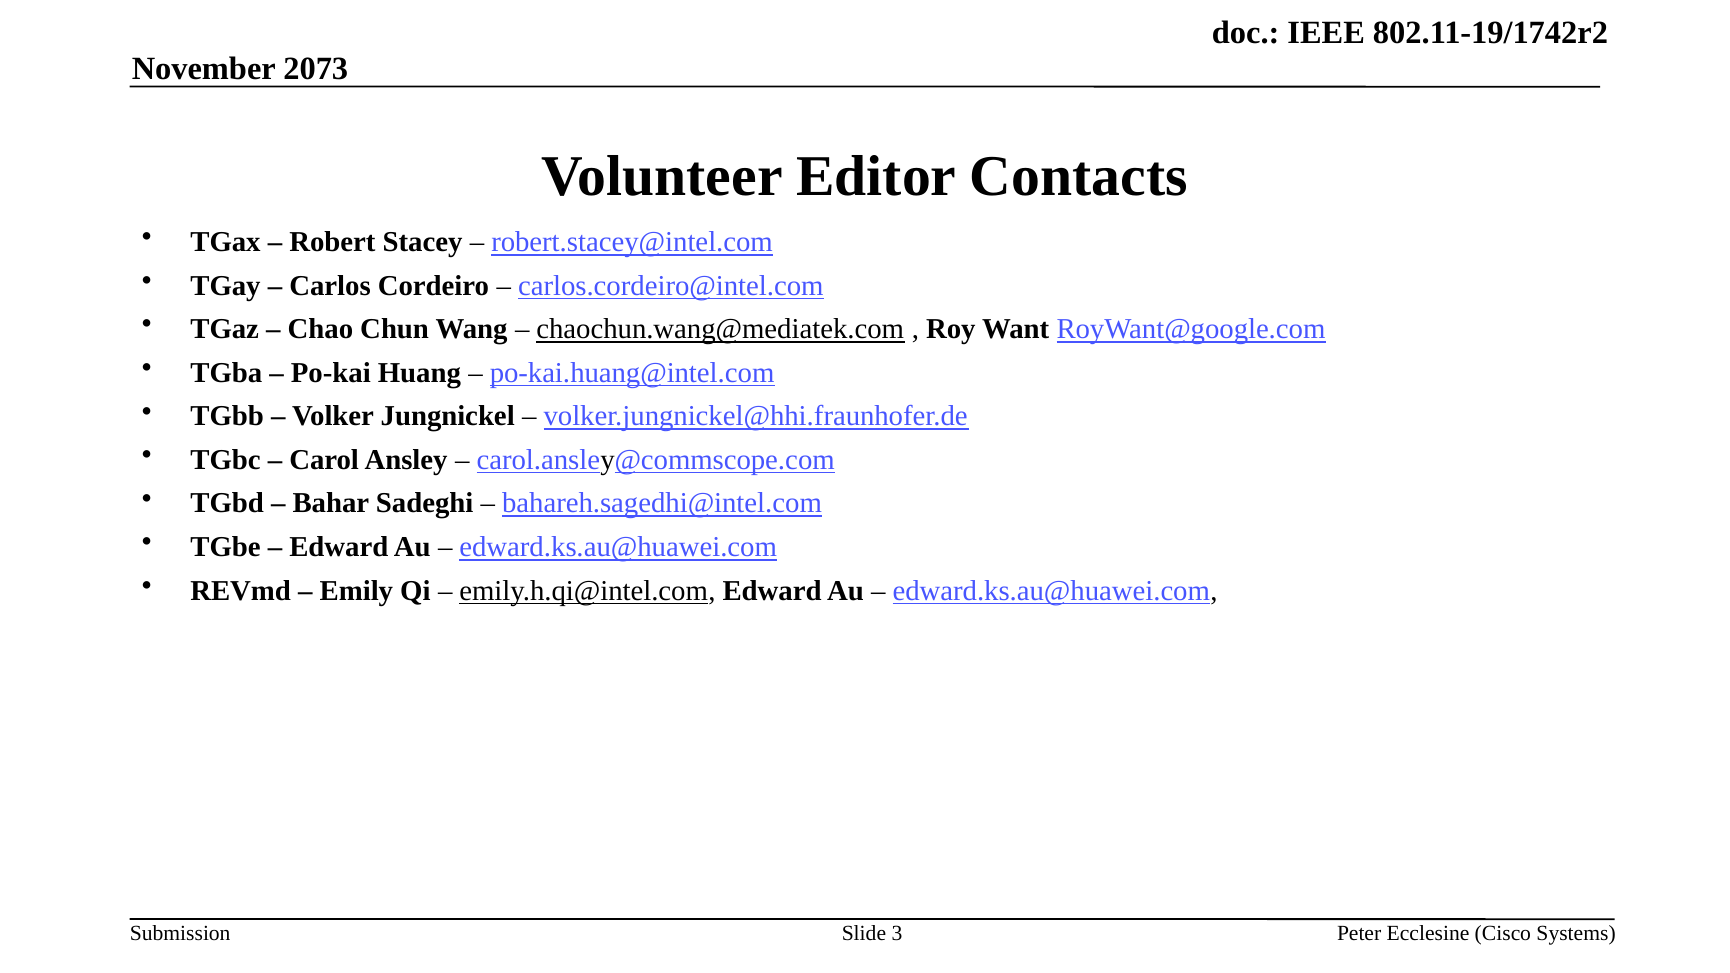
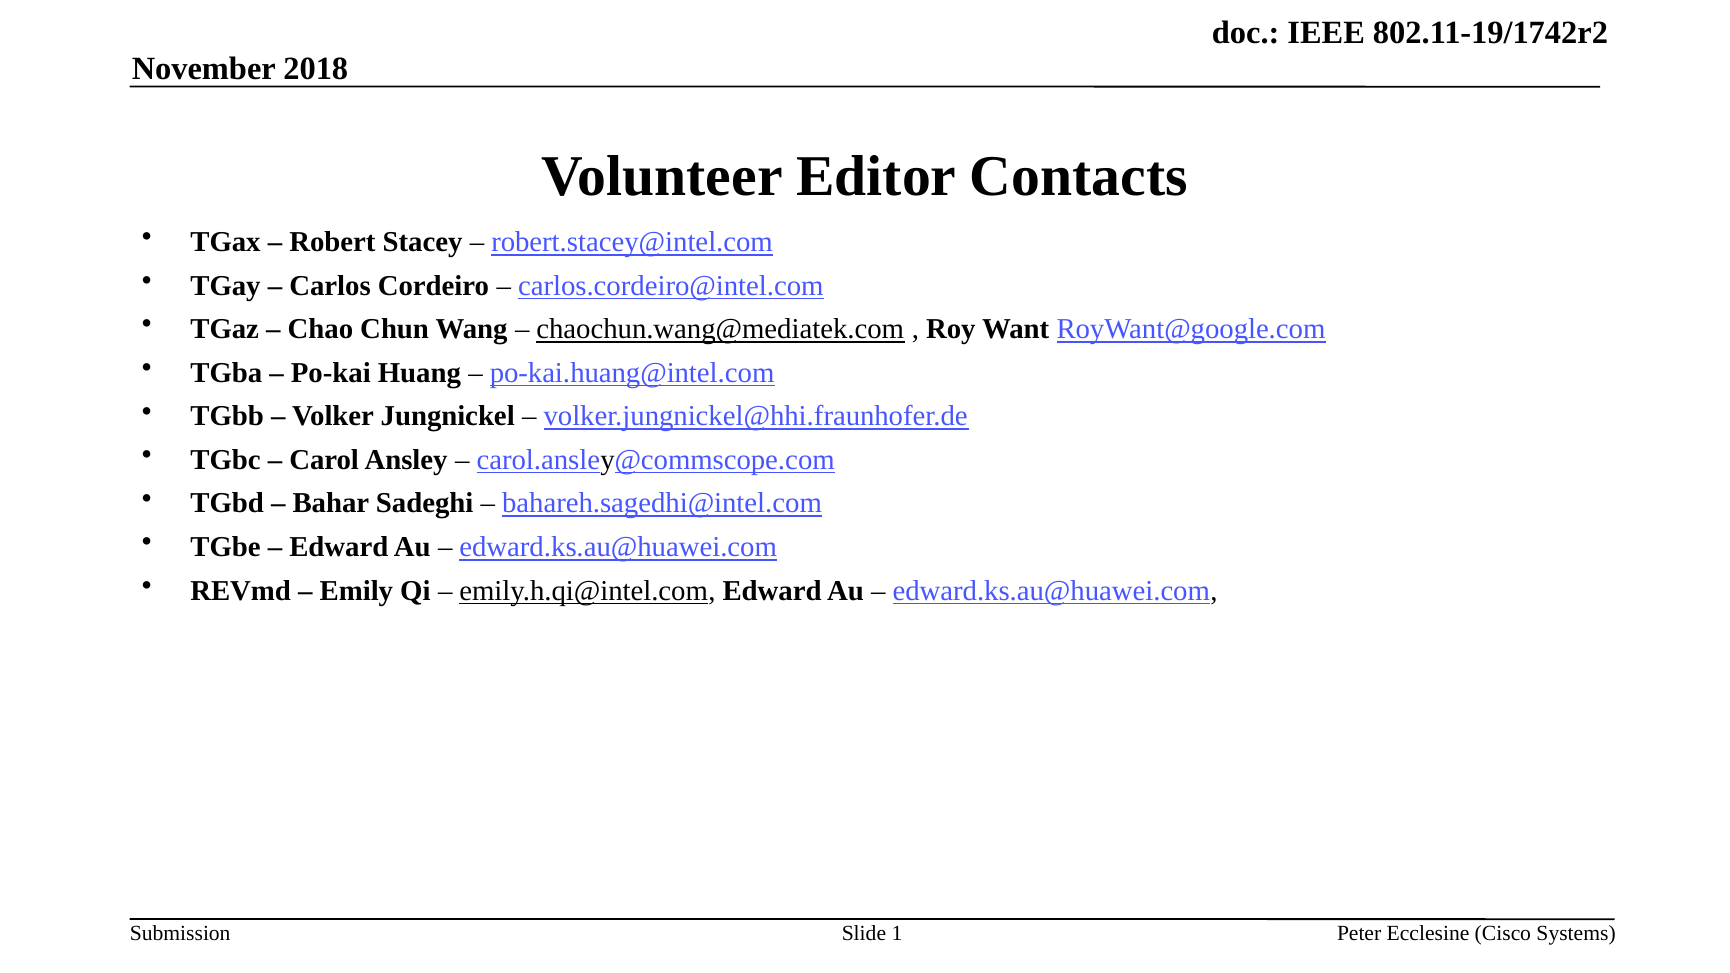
2073: 2073 -> 2018
3: 3 -> 1
